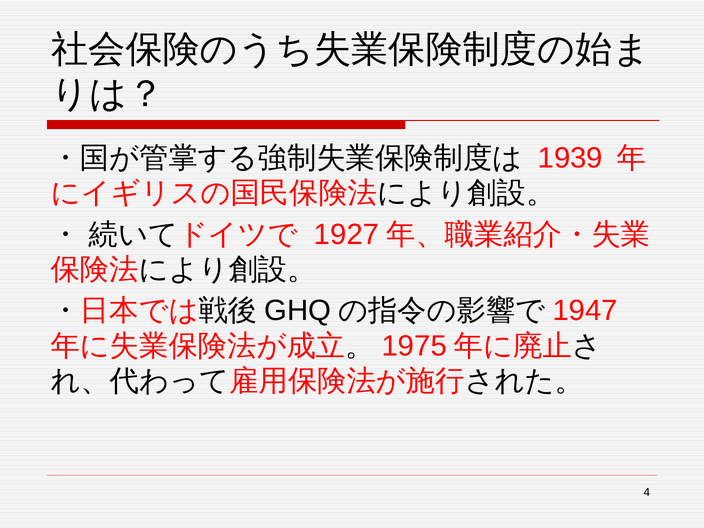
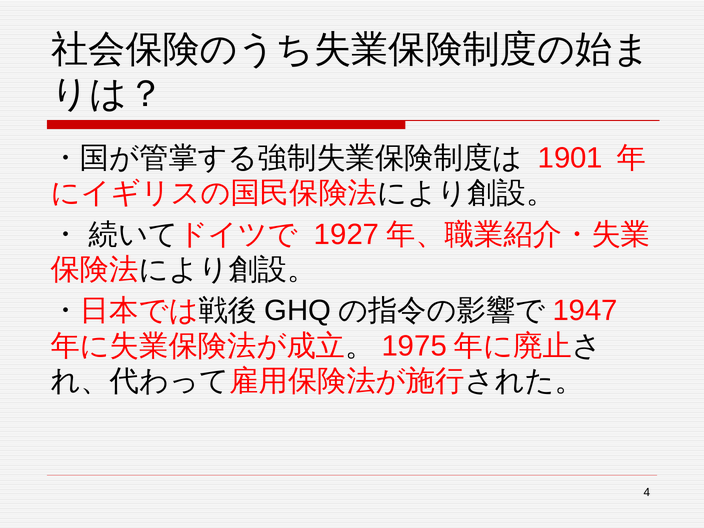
1939: 1939 -> 1901
